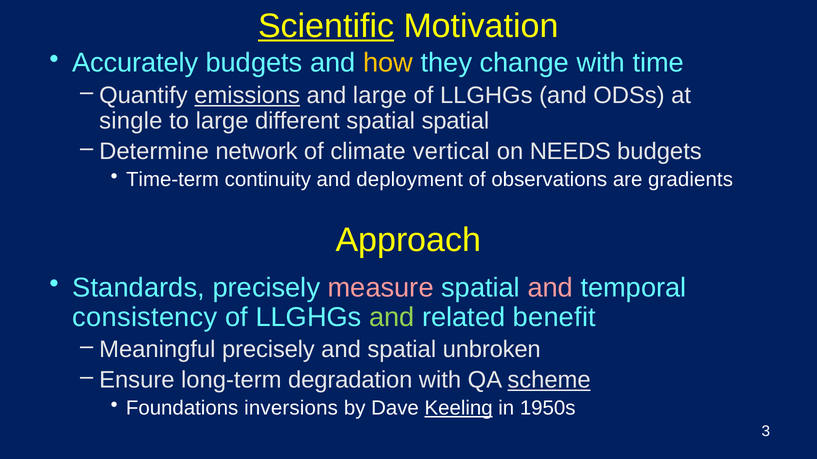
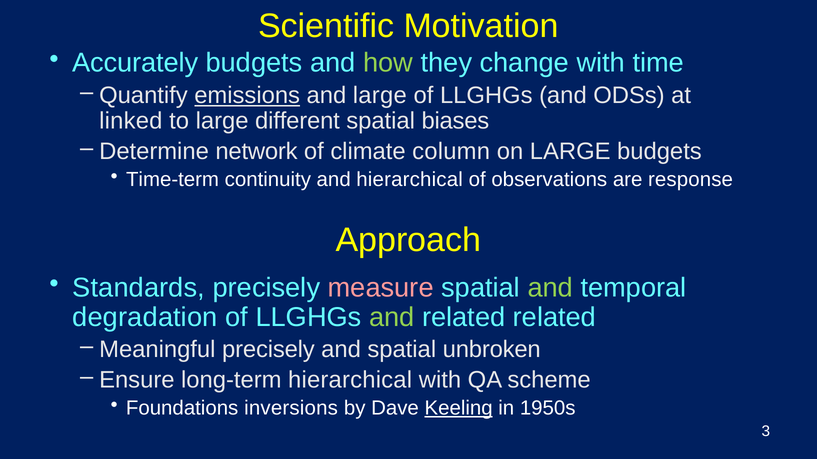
Scientific underline: present -> none
how colour: yellow -> light green
single: single -> linked
spatial spatial: spatial -> biases
vertical: vertical -> column
on NEEDS: NEEDS -> LARGE
and deployment: deployment -> hierarchical
gradients: gradients -> response
and at (550, 288) colour: pink -> light green
consistency: consistency -> degradation
related benefit: benefit -> related
long-term degradation: degradation -> hierarchical
scheme underline: present -> none
